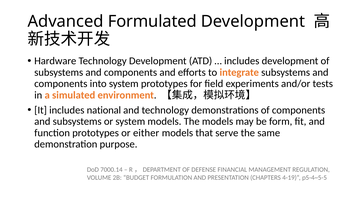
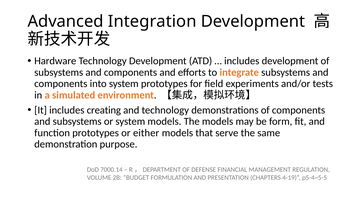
Formulated: Formulated -> Integration
national: national -> creating
